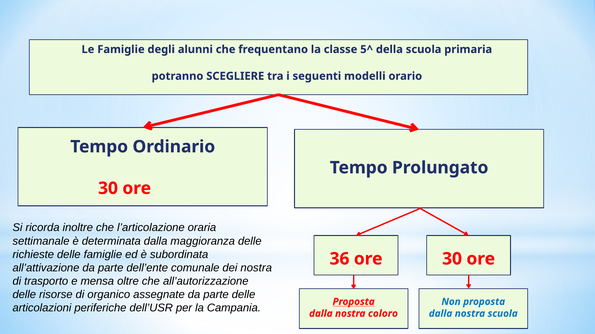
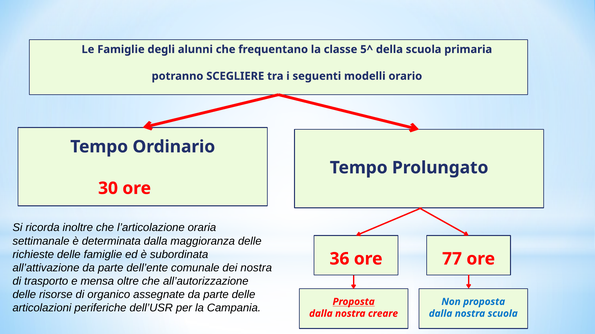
ore 30: 30 -> 77
coloro: coloro -> creare
